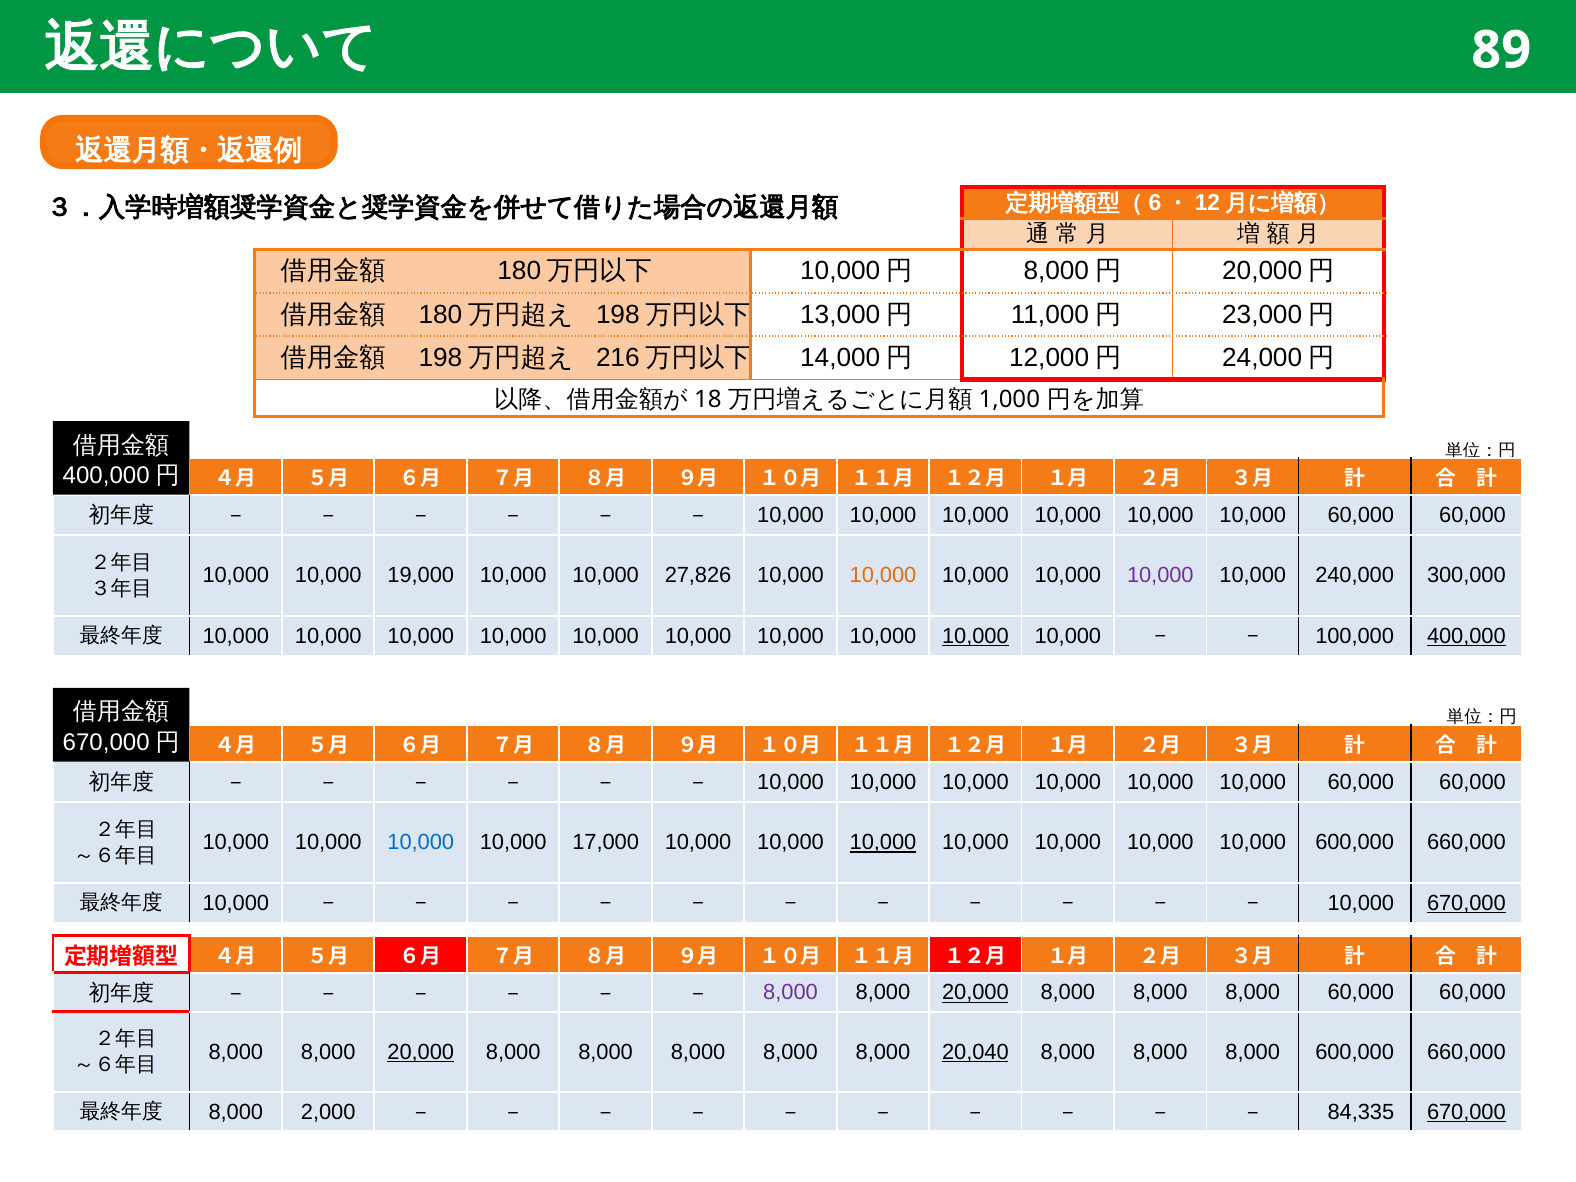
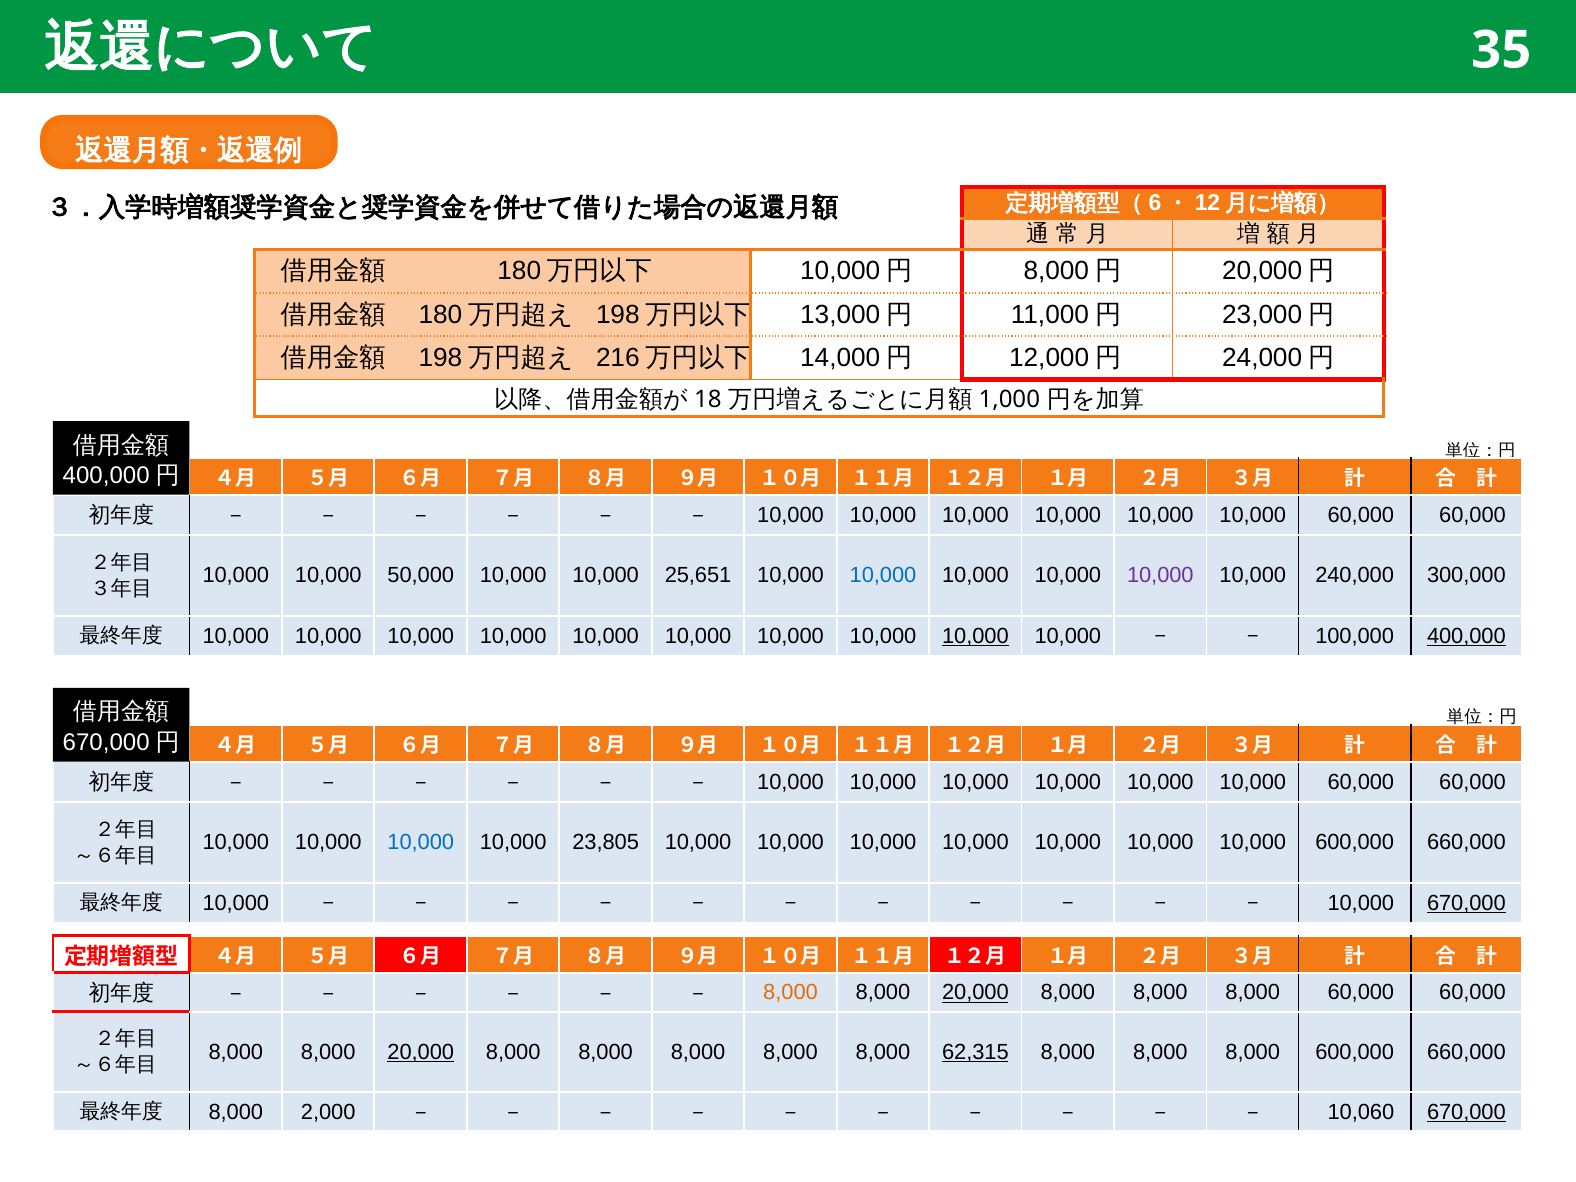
89: 89 -> 35
19,000: 19,000 -> 50,000
27,826: 27,826 -> 25,651
10,000 at (883, 576) colour: orange -> blue
17,000: 17,000 -> 23,805
10,000 at (883, 843) underline: present -> none
8,000 at (791, 993) colour: purple -> orange
20,040: 20,040 -> 62,315
84,335: 84,335 -> 10,060
